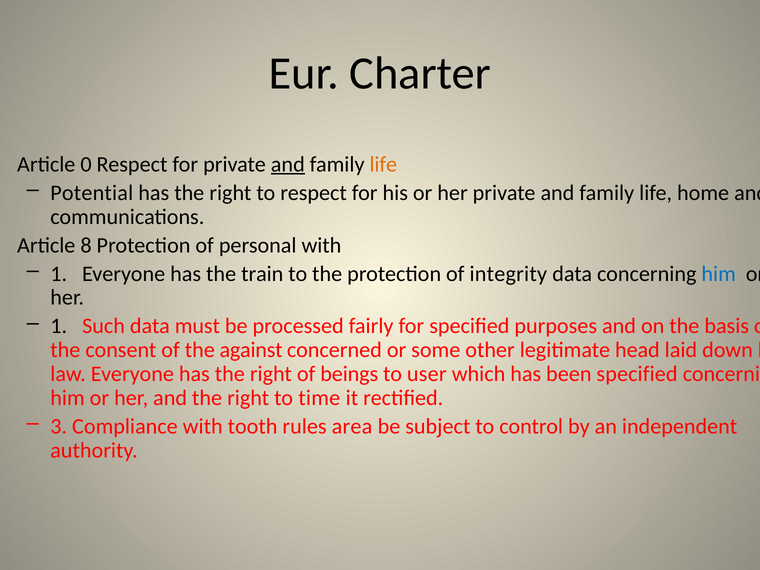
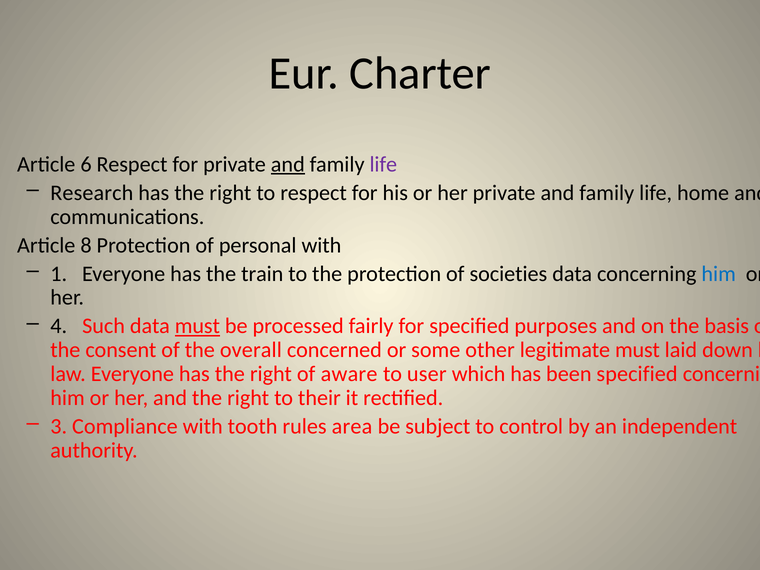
0: 0 -> 6
life at (383, 164) colour: orange -> purple
Potential: Potential -> Research
integrity: integrity -> societies
1 at (59, 326): 1 -> 4
must at (197, 326) underline: none -> present
against: against -> overall
legitimate head: head -> must
beings: beings -> aware
time: time -> their
